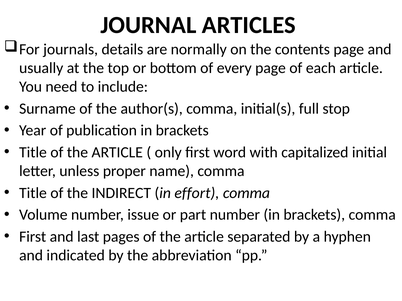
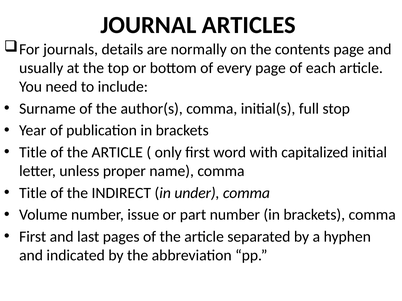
effort: effort -> under
